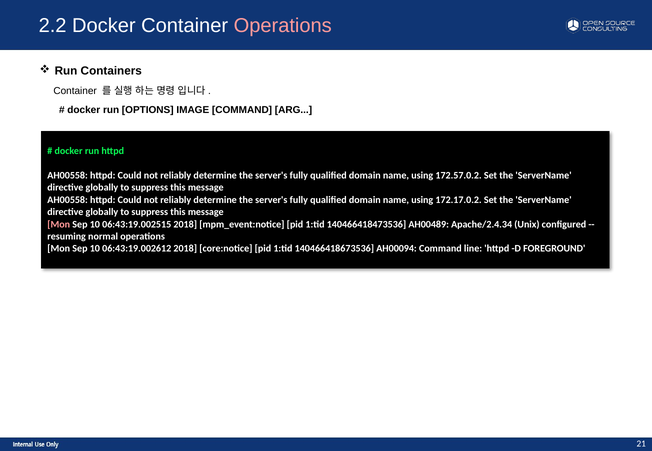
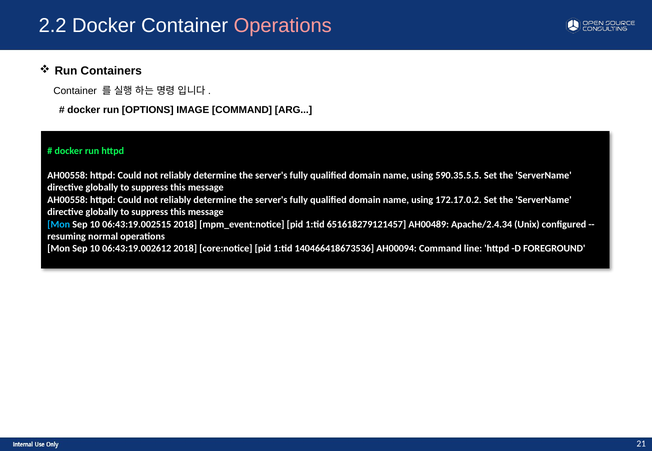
172.57.0.2: 172.57.0.2 -> 590.35.5.5
Mon at (59, 224) colour: pink -> light blue
140466418473536: 140466418473536 -> 651618279121457
